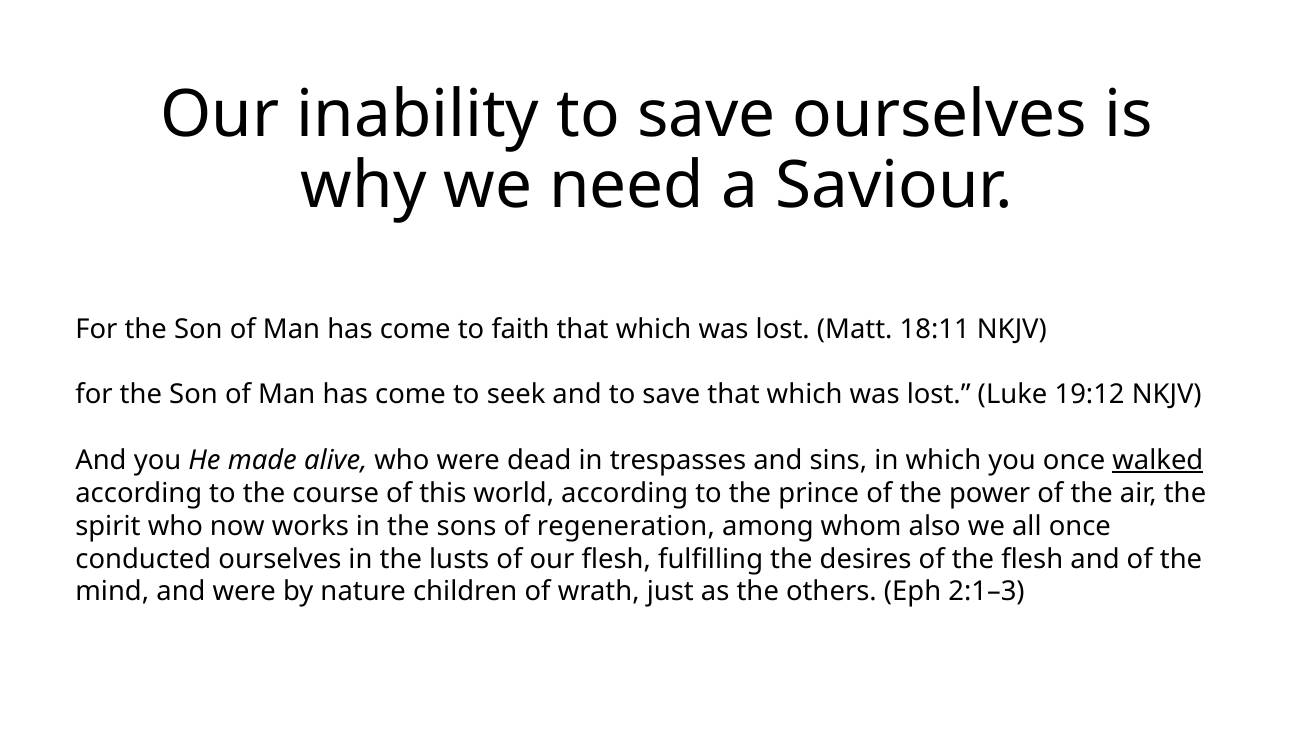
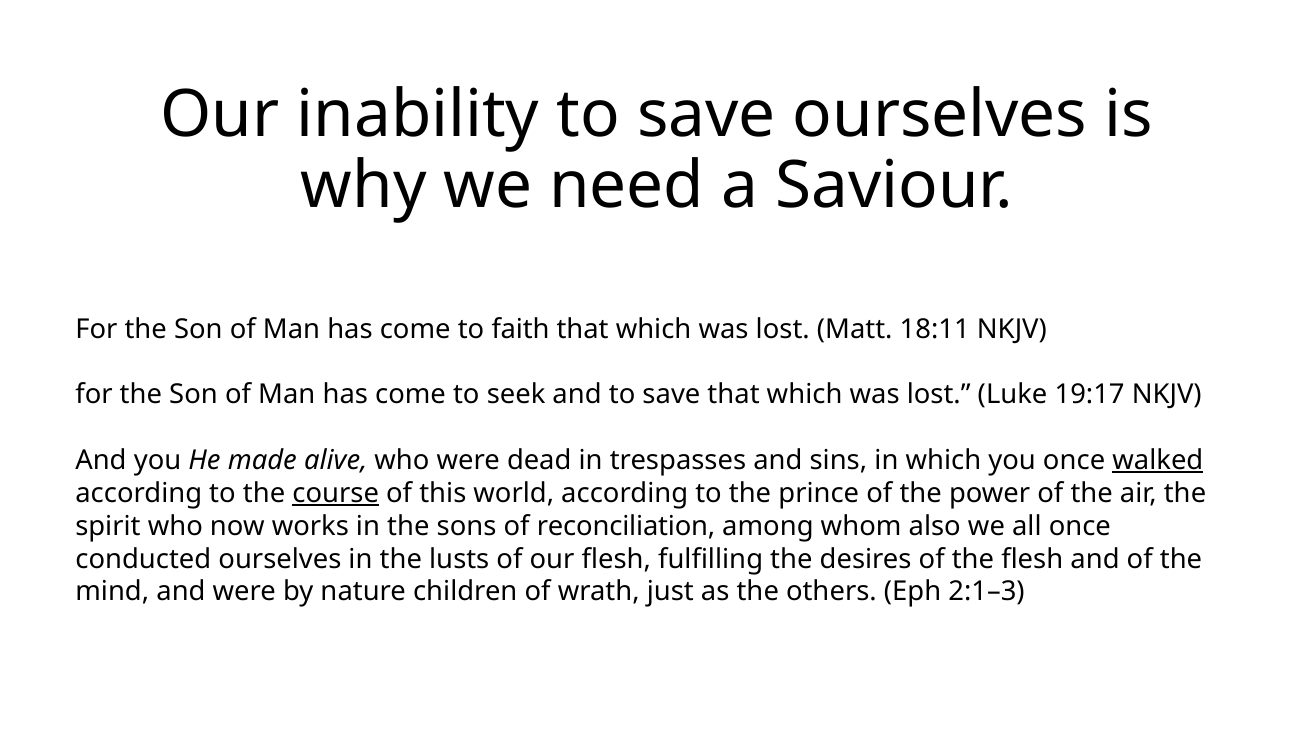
19:12: 19:12 -> 19:17
course underline: none -> present
regeneration: regeneration -> reconciliation
